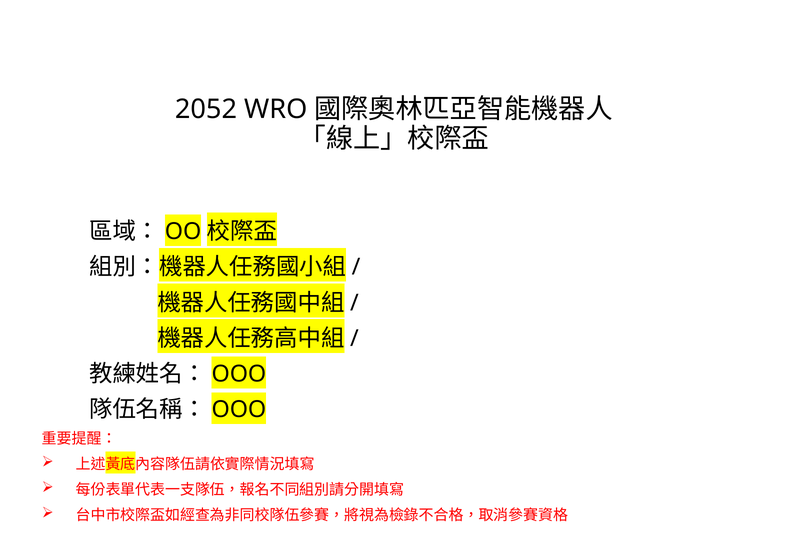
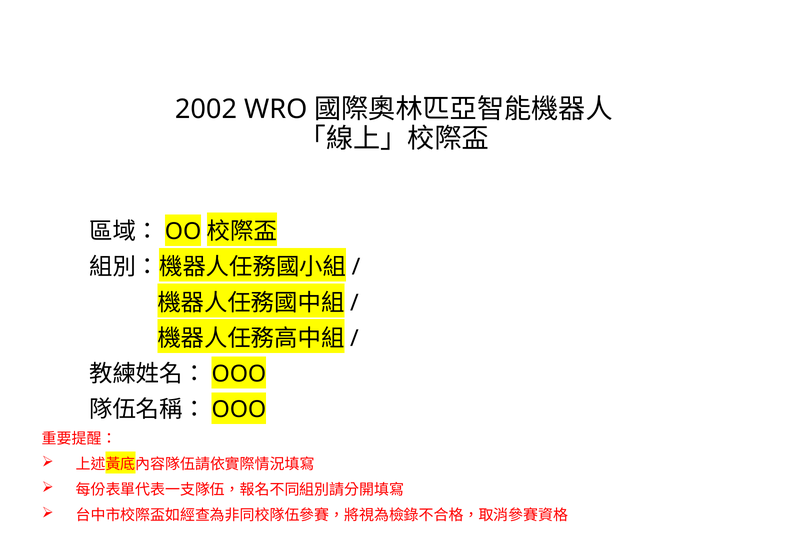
2052: 2052 -> 2002
